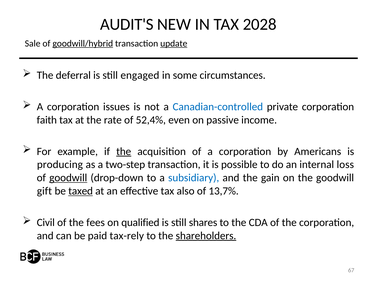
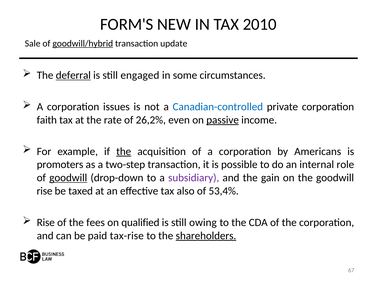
AUDIT'S: AUDIT'S -> FORM'S
2028: 2028 -> 2010
update underline: present -> none
deferral underline: none -> present
52,4%: 52,4% -> 26,2%
passive underline: none -> present
producing: producing -> promoters
loss: loss -> role
subsidiary colour: blue -> purple
gift at (44, 191): gift -> rise
taxed underline: present -> none
13,7%: 13,7% -> 53,4%
Civil at (46, 222): Civil -> Rise
shares: shares -> owing
tax-rely: tax-rely -> tax-rise
